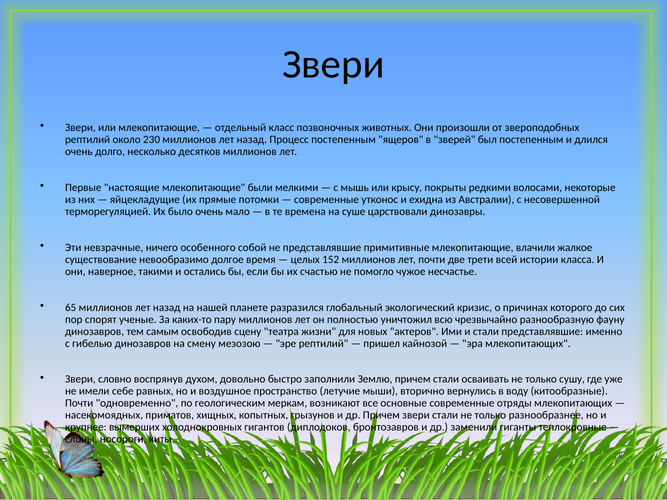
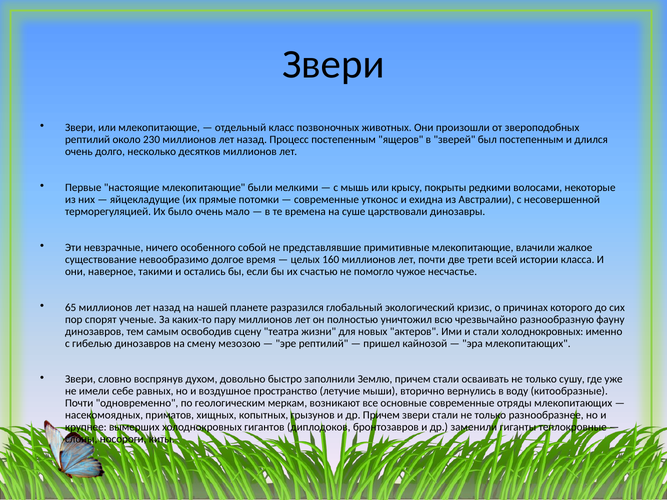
152: 152 -> 160
стали представлявшие: представлявшие -> холоднокровных
